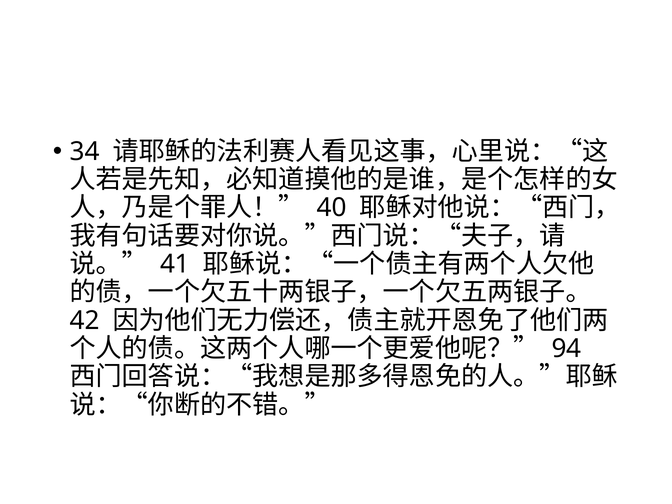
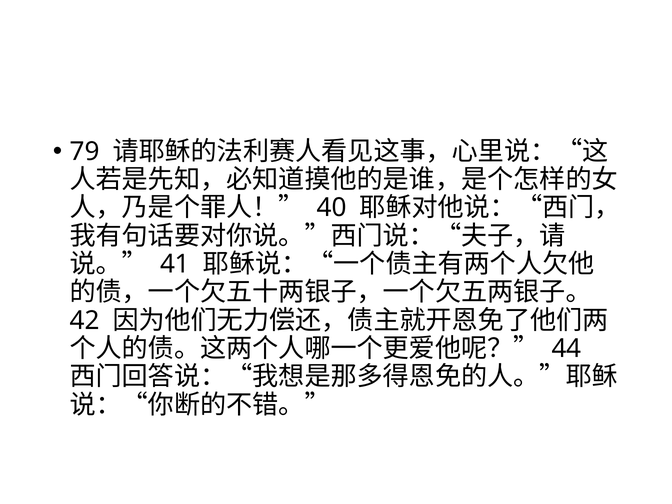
34: 34 -> 79
94: 94 -> 44
